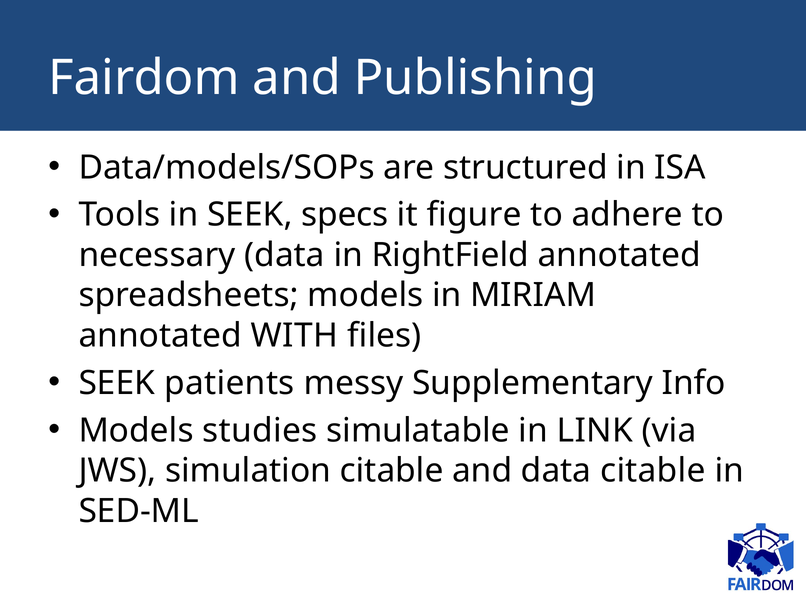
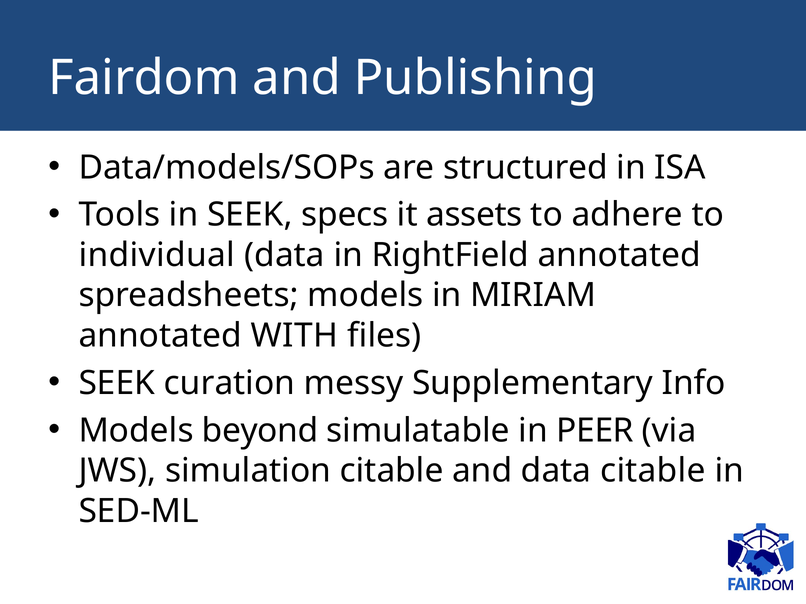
figure: figure -> assets
necessary: necessary -> individual
patients: patients -> curation
studies: studies -> beyond
LINK: LINK -> PEER
